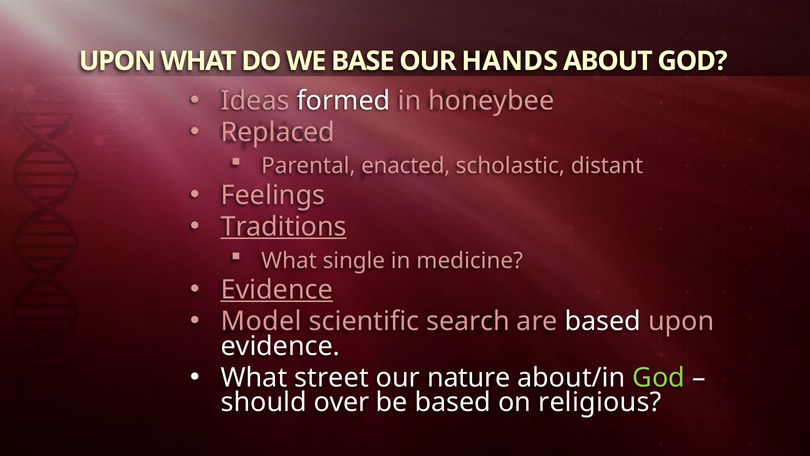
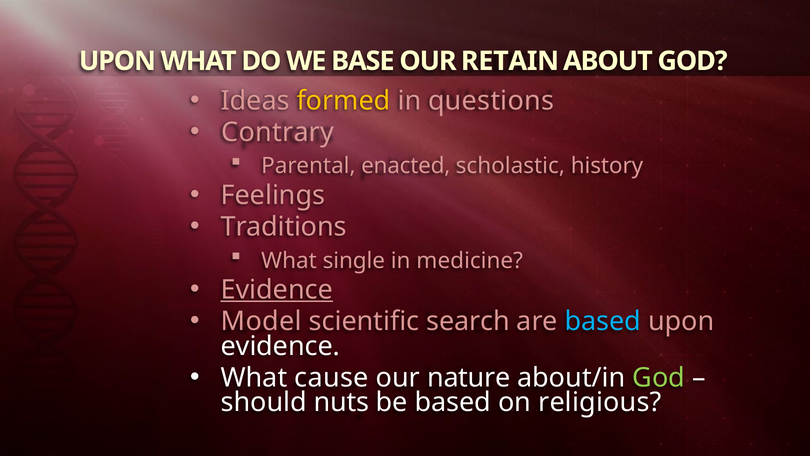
HANDS: HANDS -> RETAIN
formed colour: white -> yellow
honeybee: honeybee -> questions
Replaced: Replaced -> Contrary
distant: distant -> history
Traditions underline: present -> none
based at (603, 321) colour: white -> light blue
street: street -> cause
over: over -> nuts
